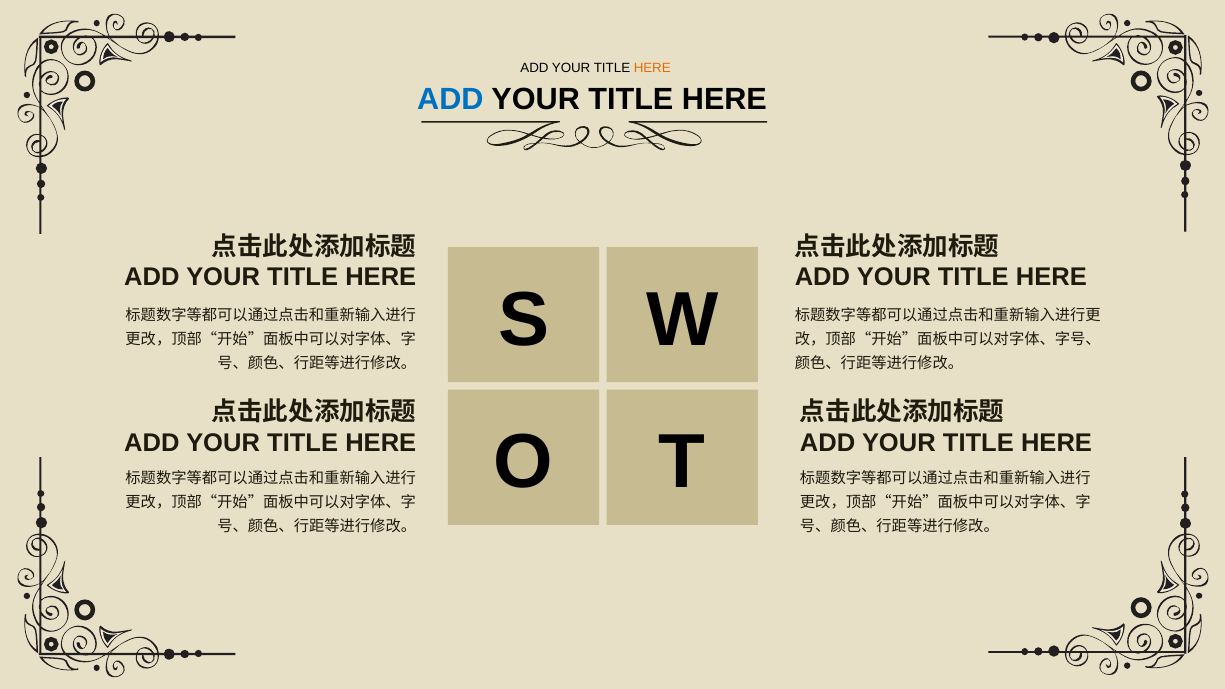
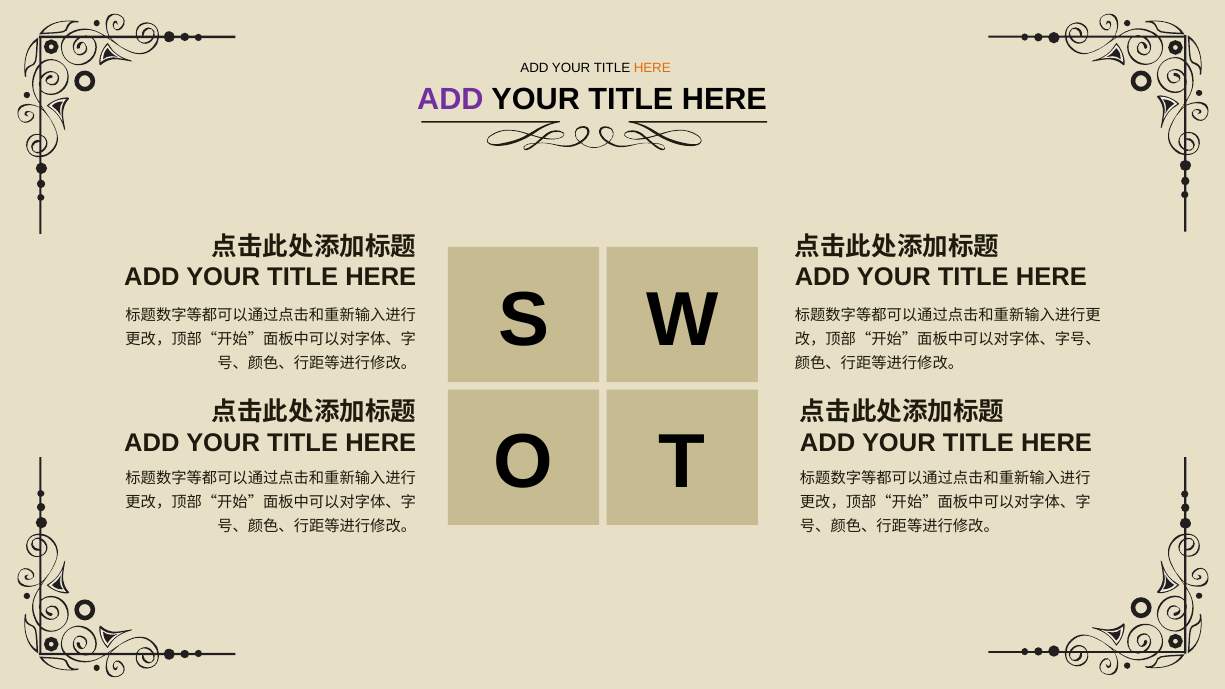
ADD at (450, 99) colour: blue -> purple
